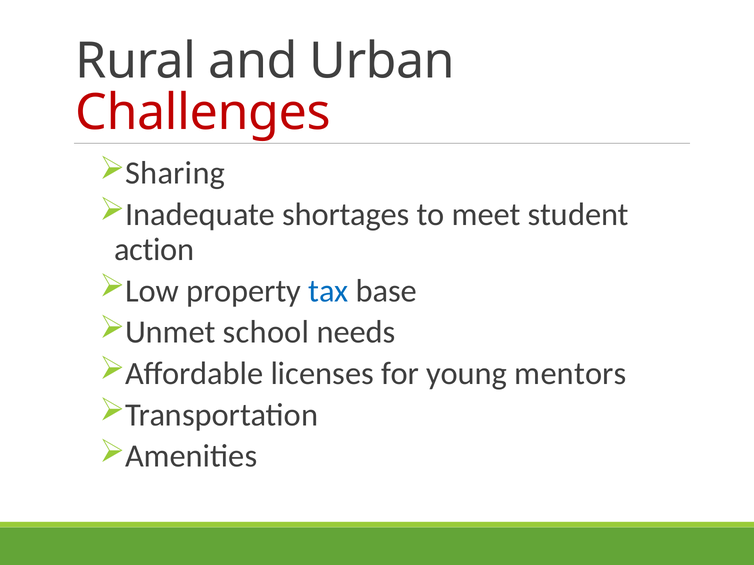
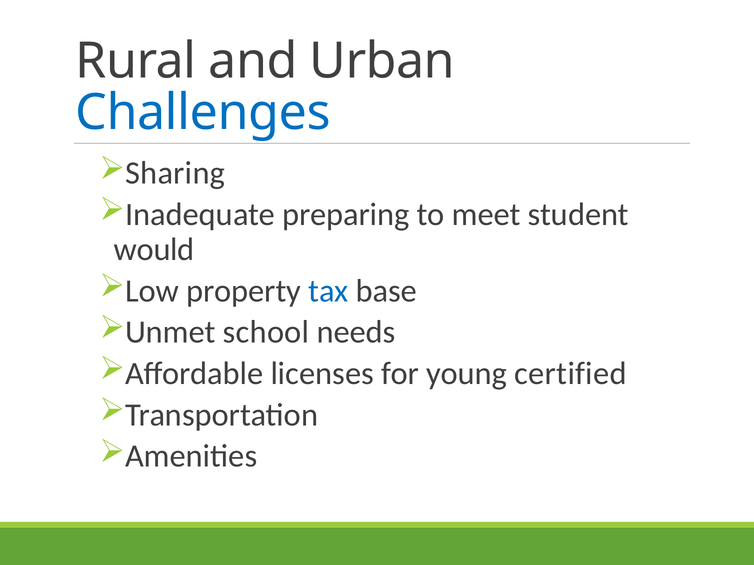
Challenges colour: red -> blue
shortages: shortages -> preparing
action: action -> would
mentors: mentors -> certified
